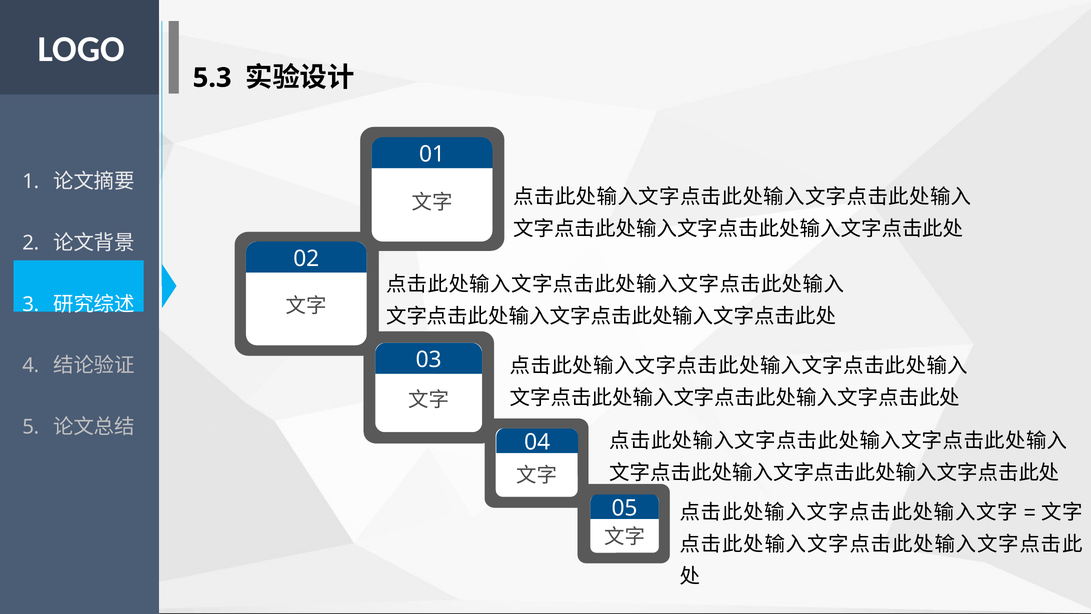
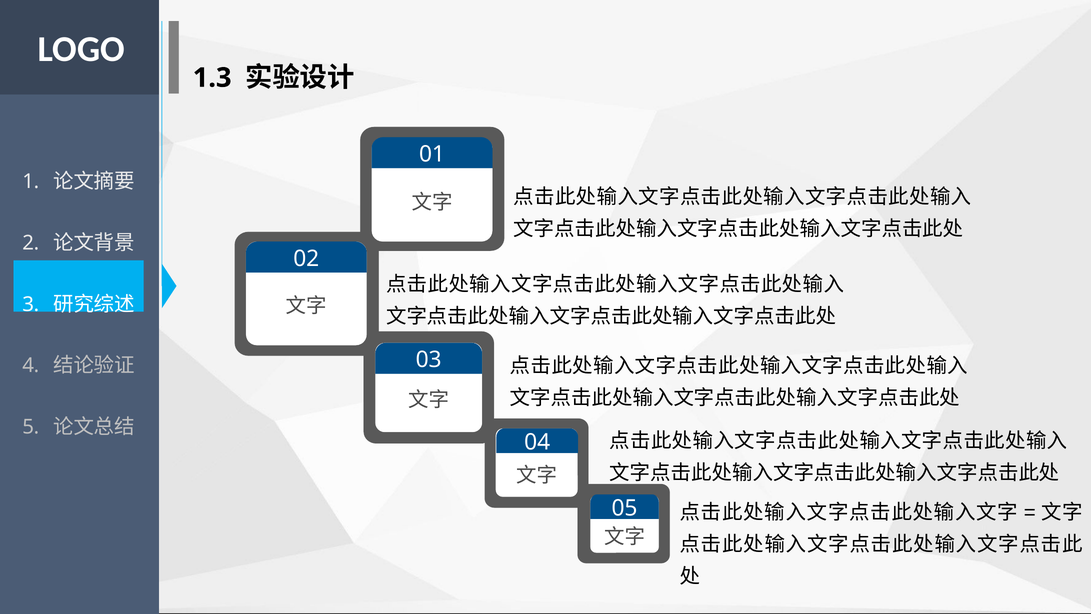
5.3: 5.3 -> 1.3
